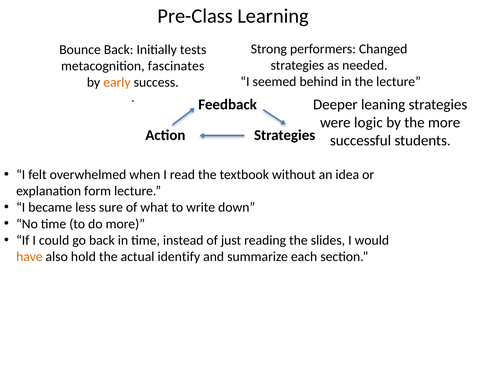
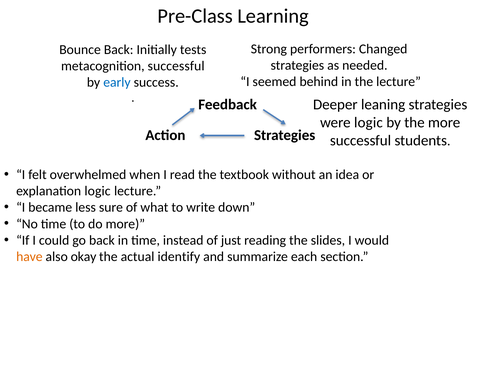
metacognition fascinates: fascinates -> successful
early colour: orange -> blue
explanation form: form -> logic
hold: hold -> okay
